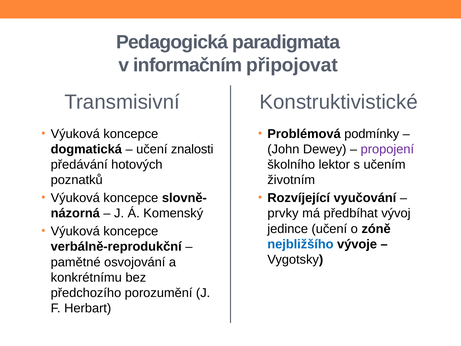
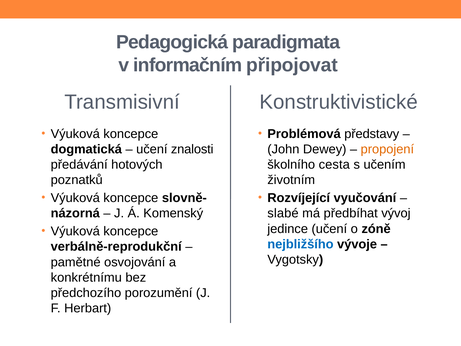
podmínky: podmínky -> představy
propojení colour: purple -> orange
lektor: lektor -> cesta
prvky: prvky -> slabé
